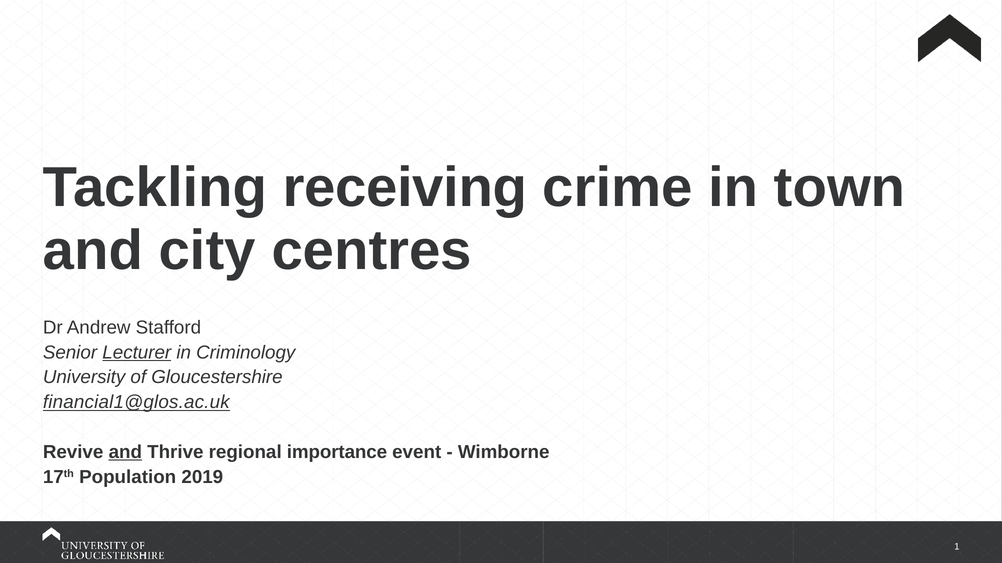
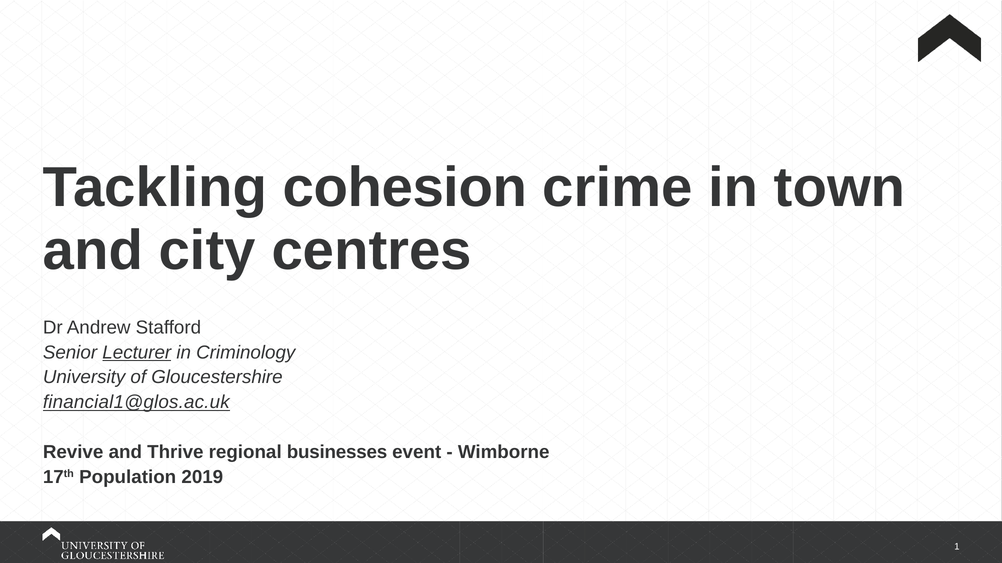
receiving: receiving -> cohesion
and at (125, 452) underline: present -> none
importance: importance -> businesses
